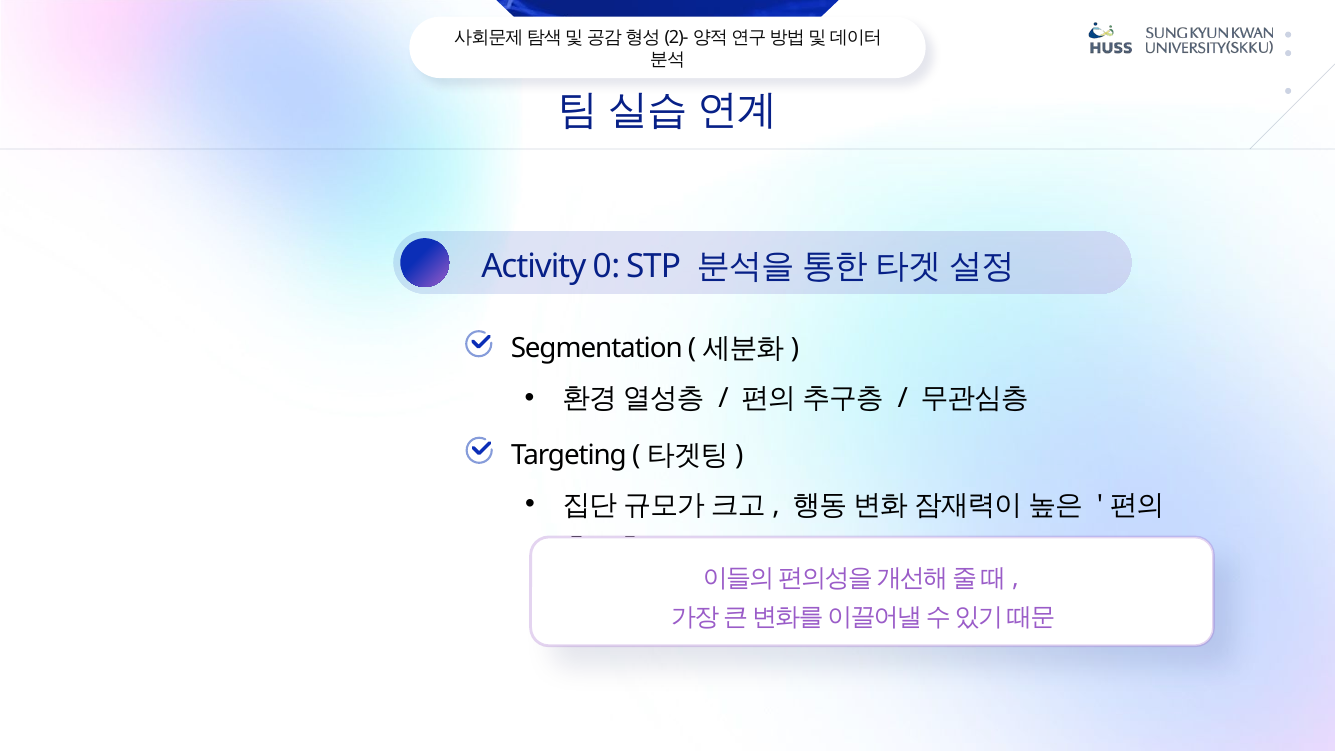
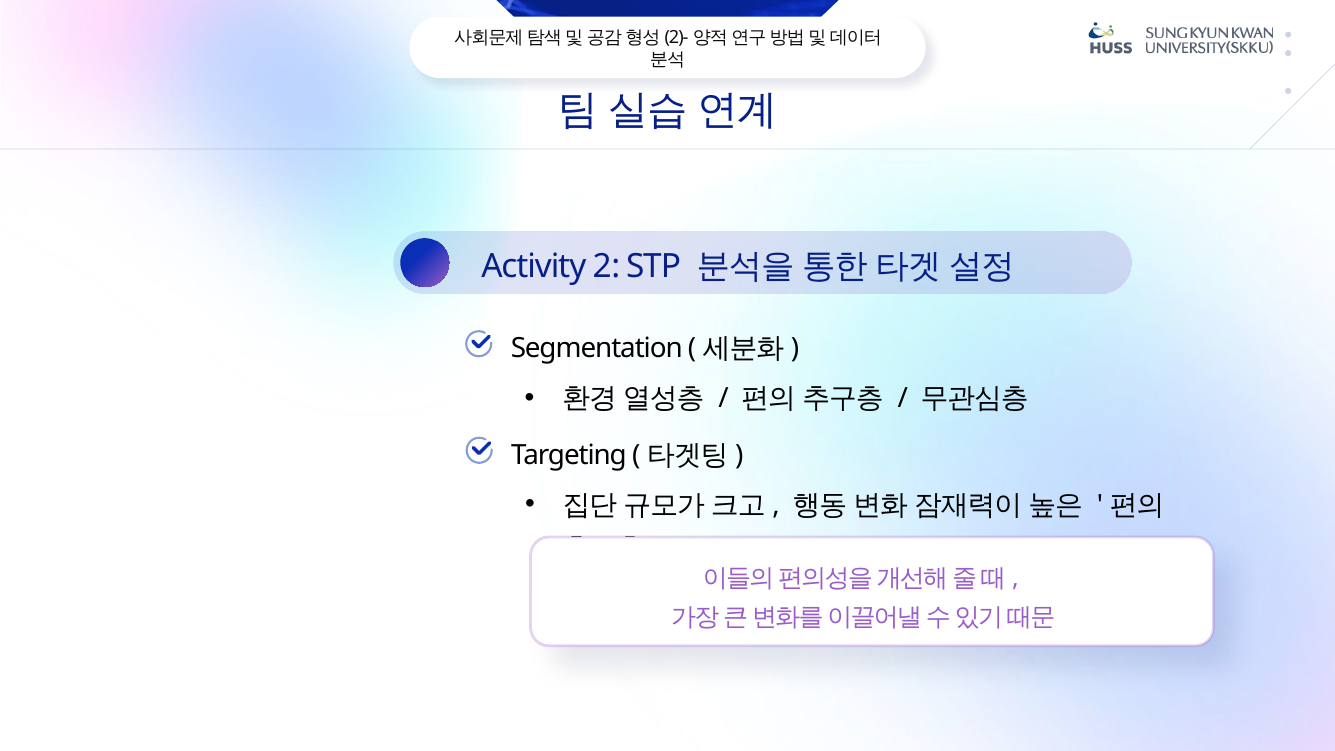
0: 0 -> 2
